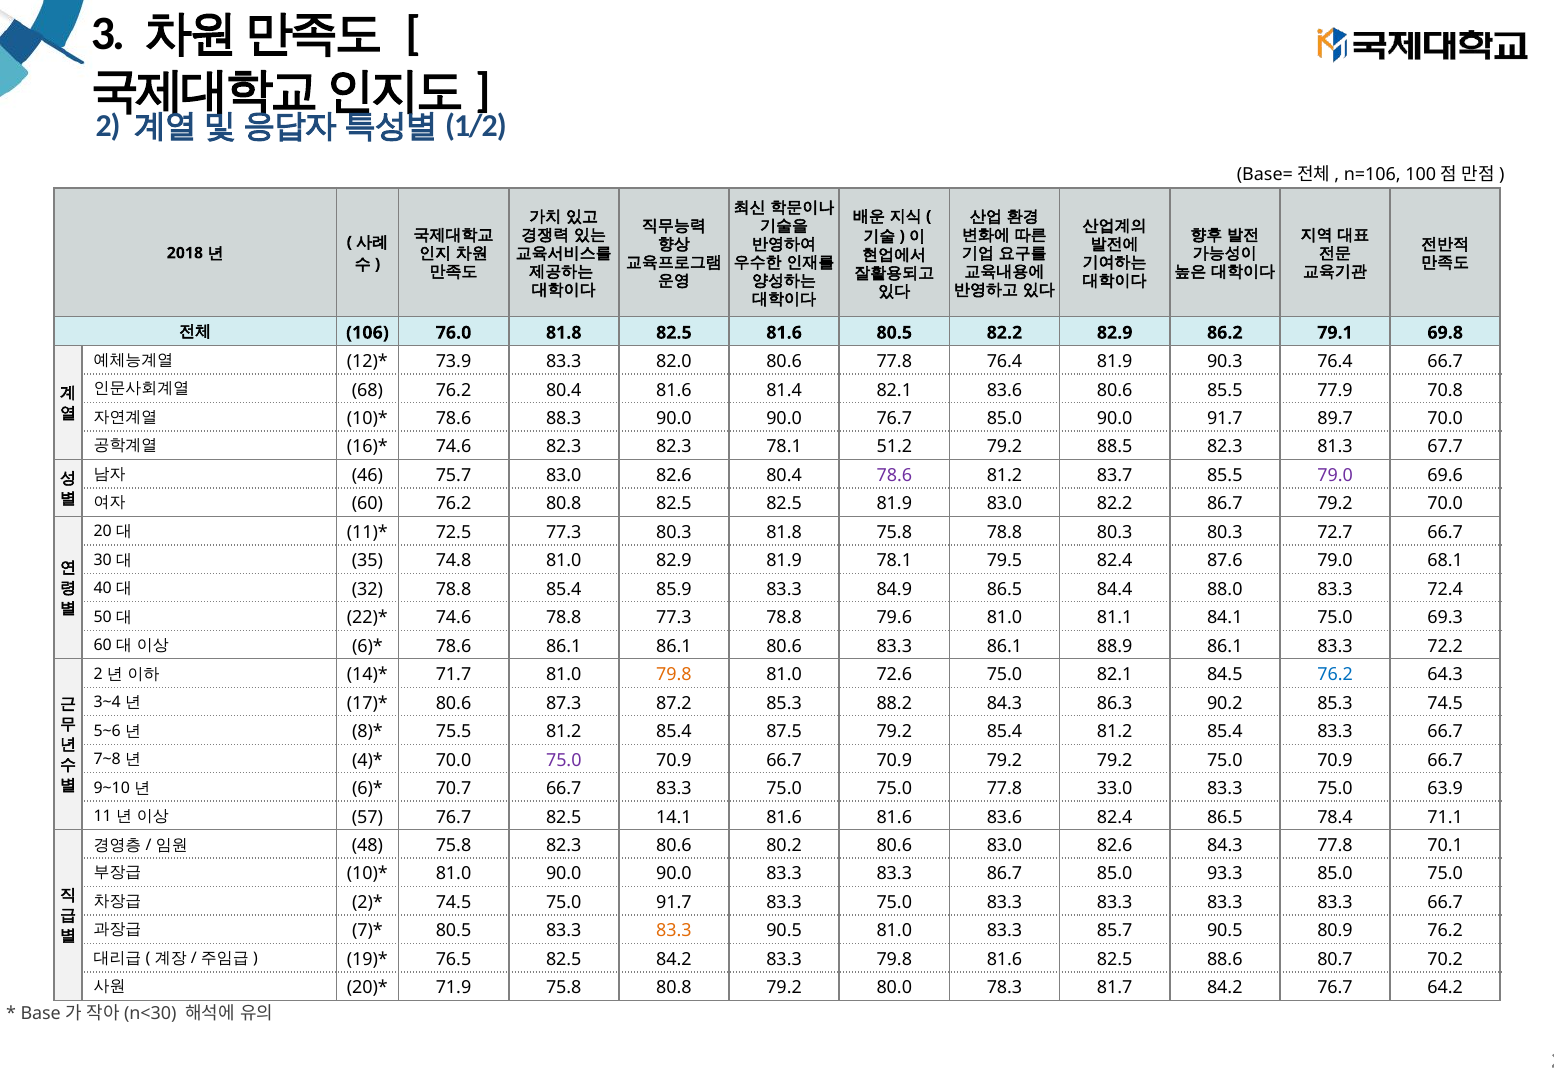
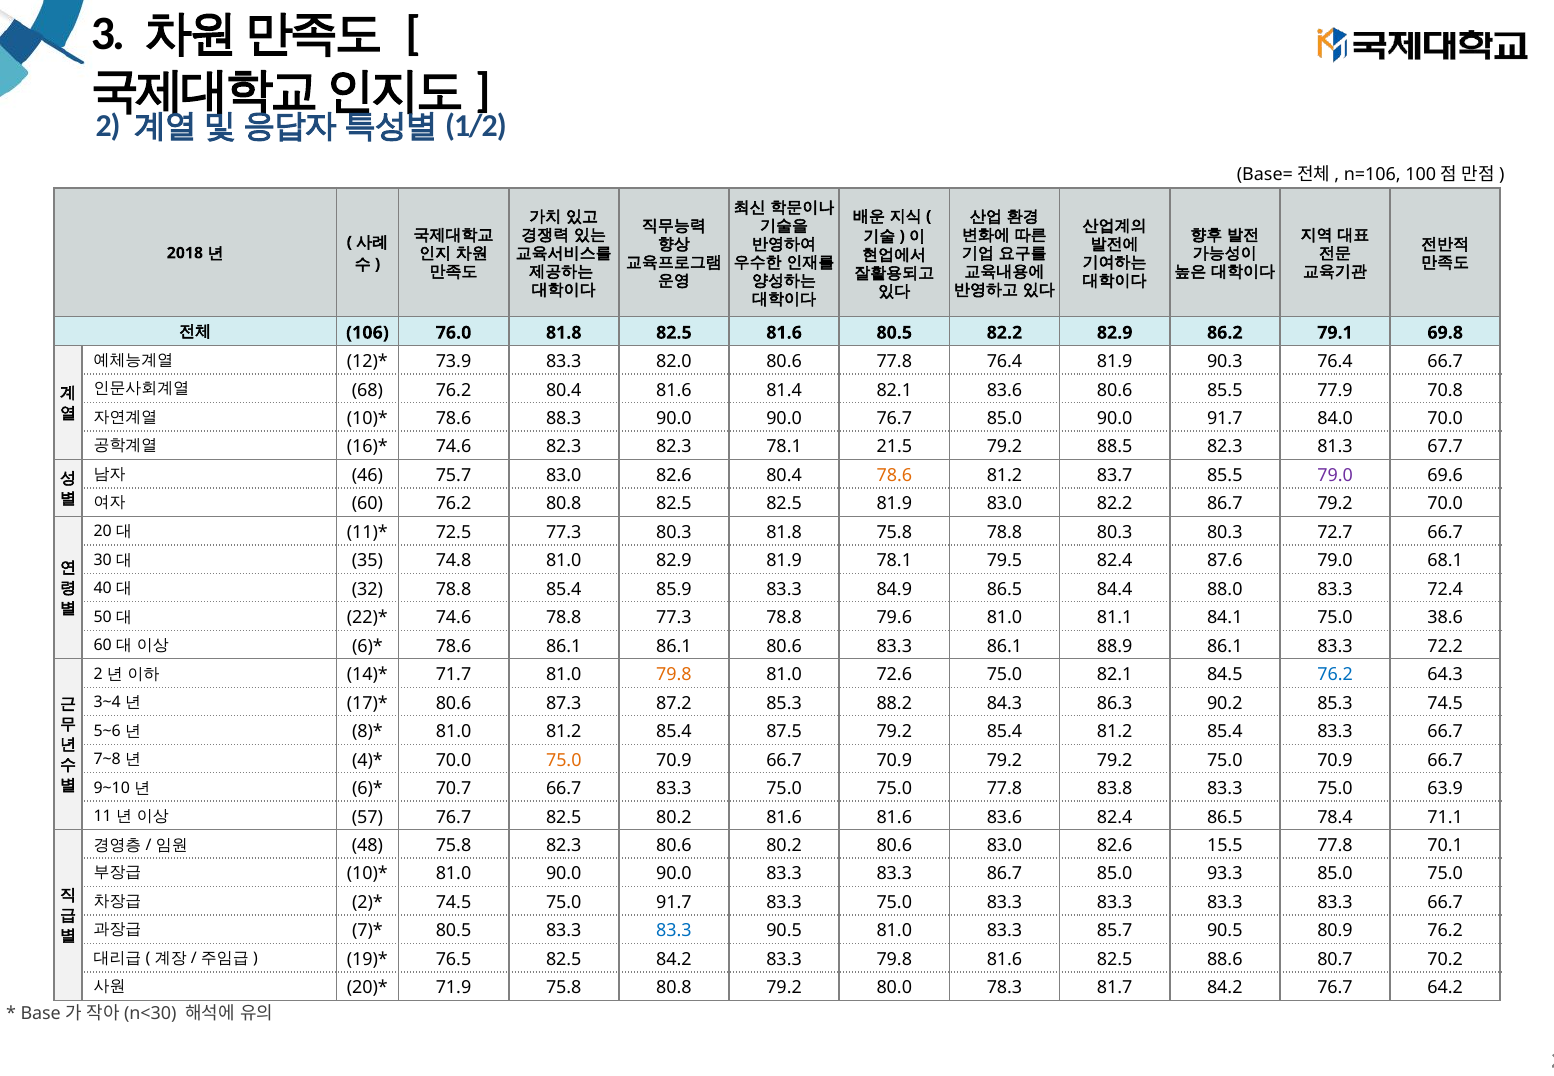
89.7: 89.7 -> 84.0
51.2: 51.2 -> 21.5
78.6 at (894, 475) colour: purple -> orange
69.3: 69.3 -> 38.6
75.5 at (454, 732): 75.5 -> 81.0
75.0 at (564, 760) colour: purple -> orange
33.0: 33.0 -> 83.8
82.5 14.1: 14.1 -> 80.2
82.6 84.3: 84.3 -> 15.5
83.3 at (674, 931) colour: orange -> blue
